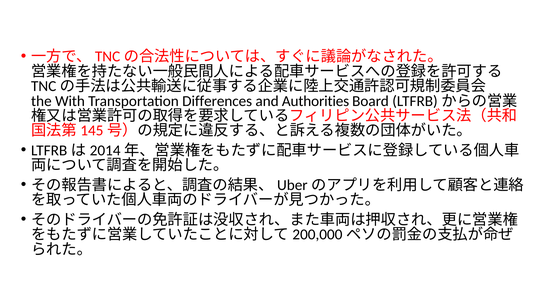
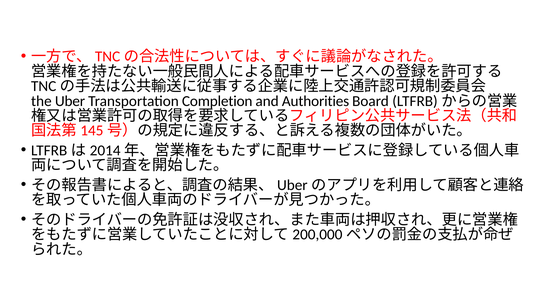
With: With -> Uber
Differences: Differences -> Completion
